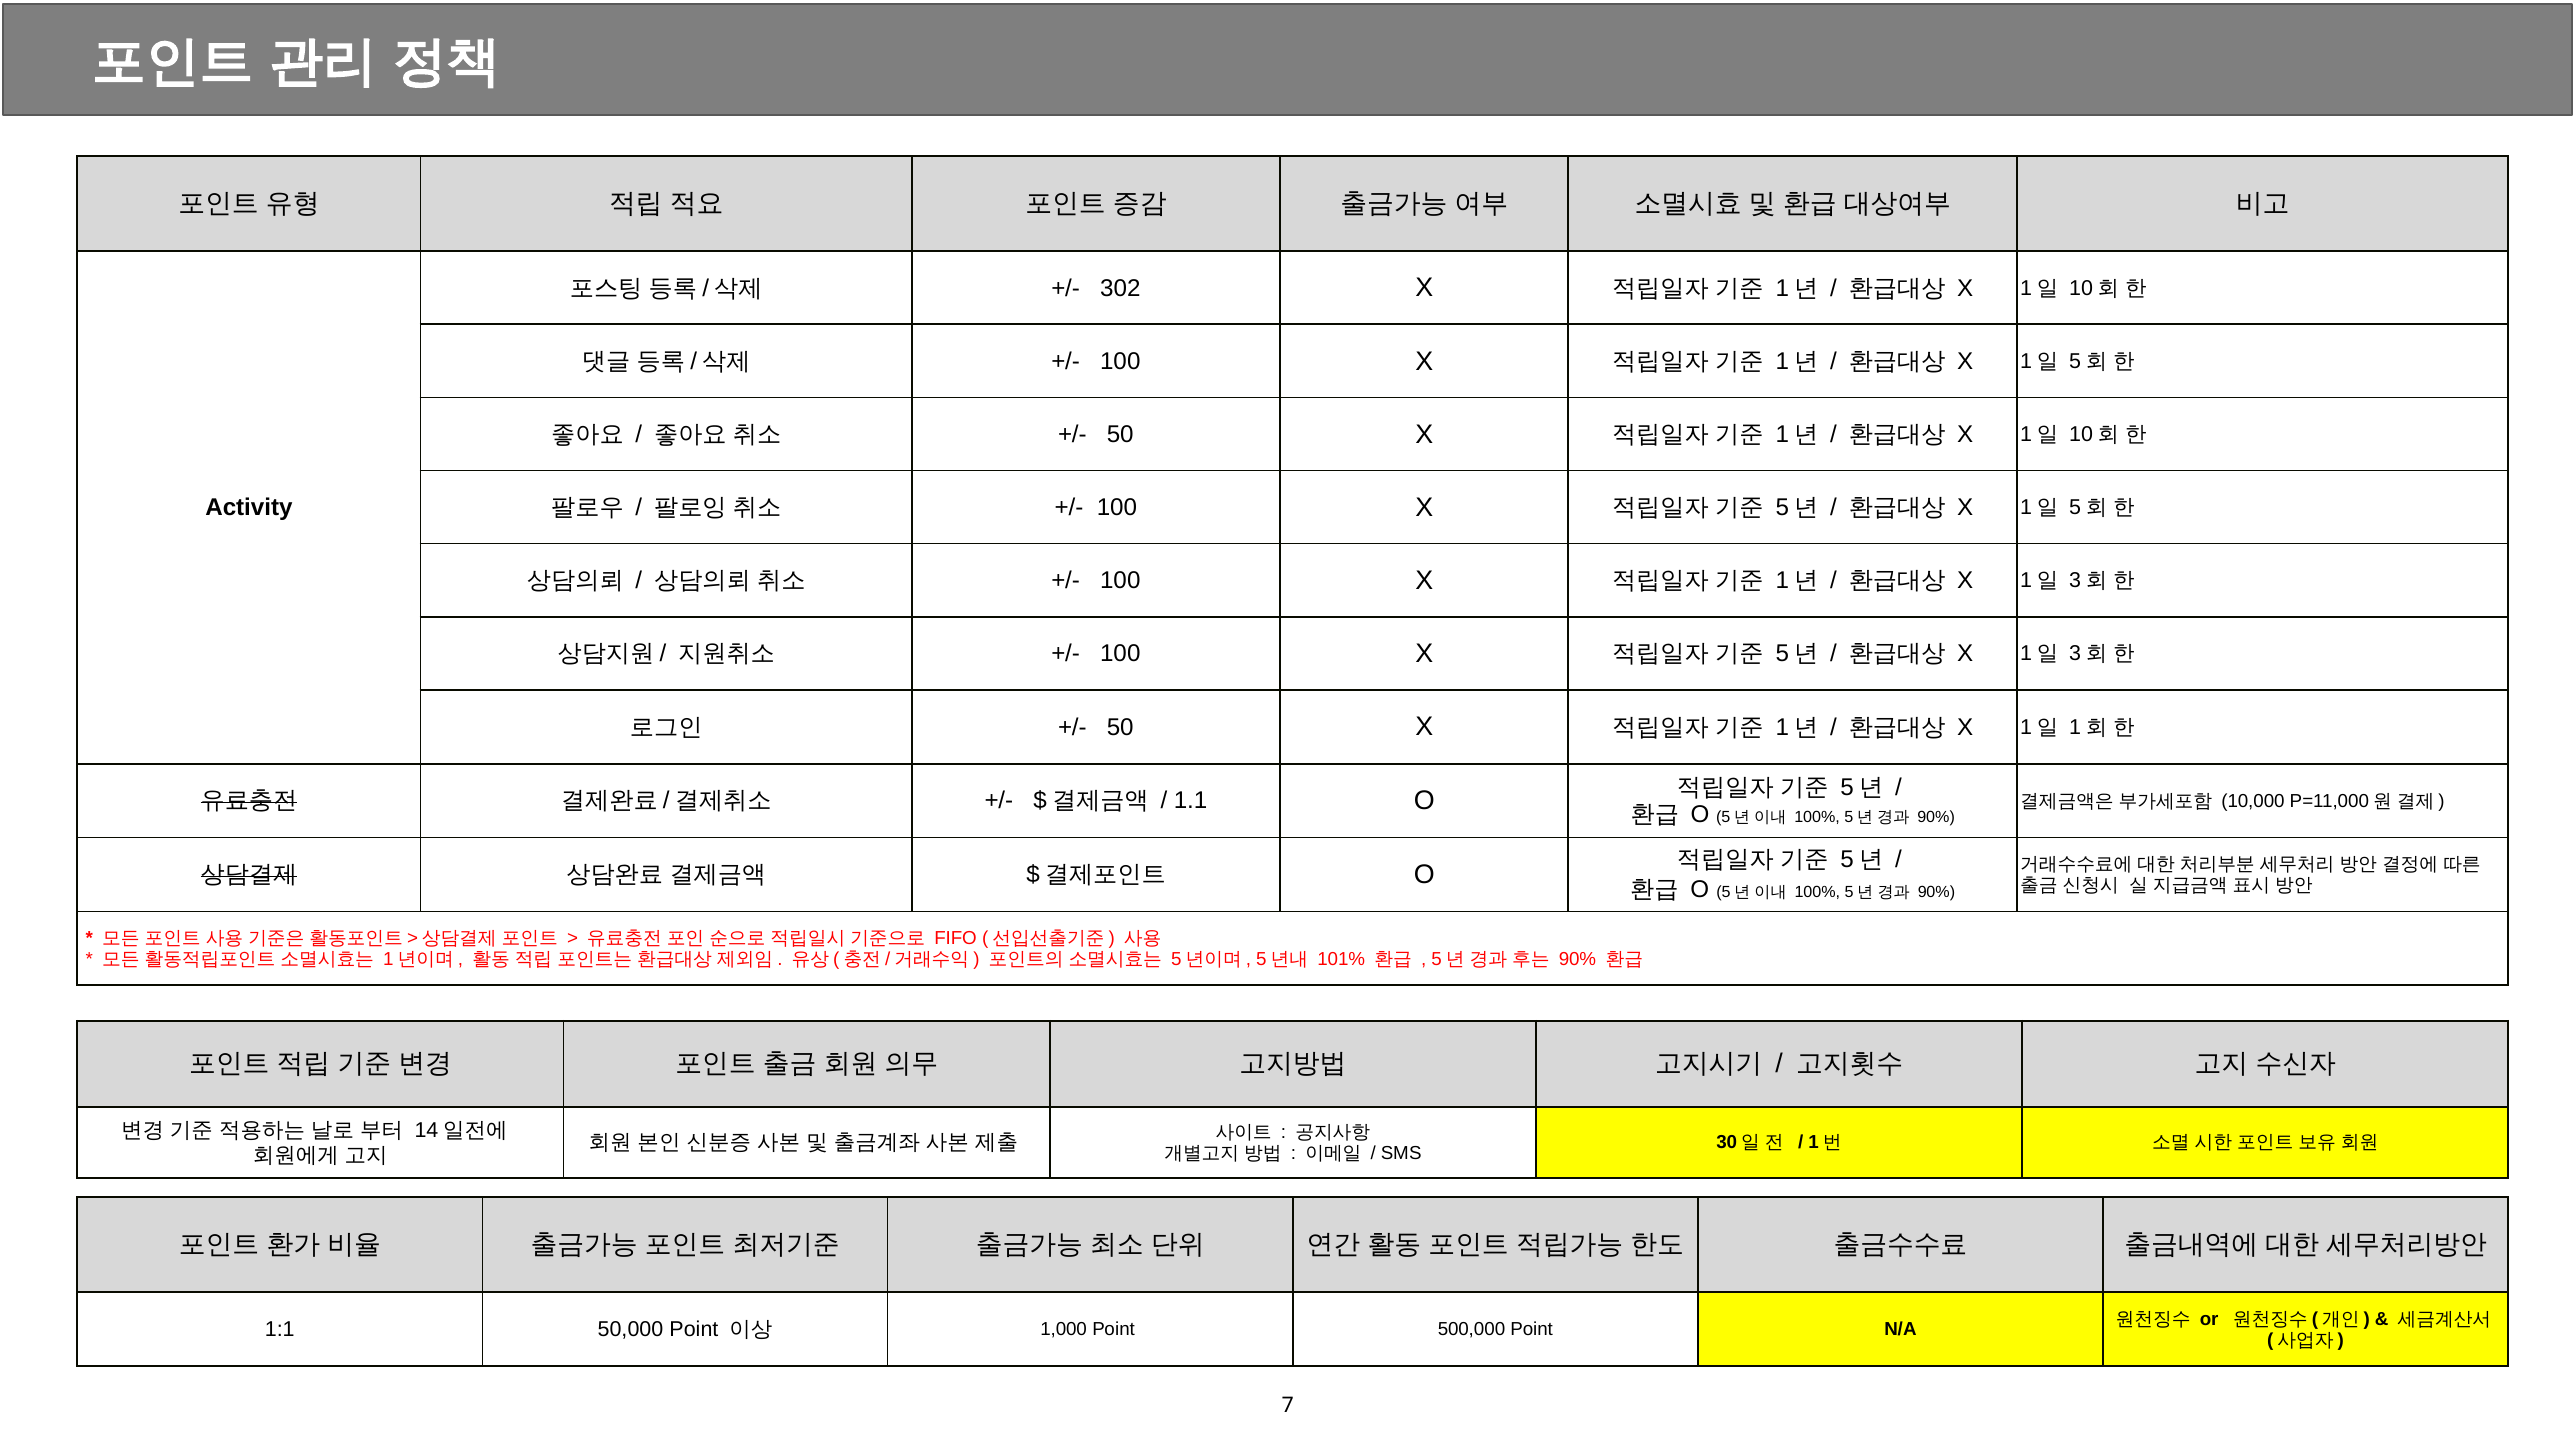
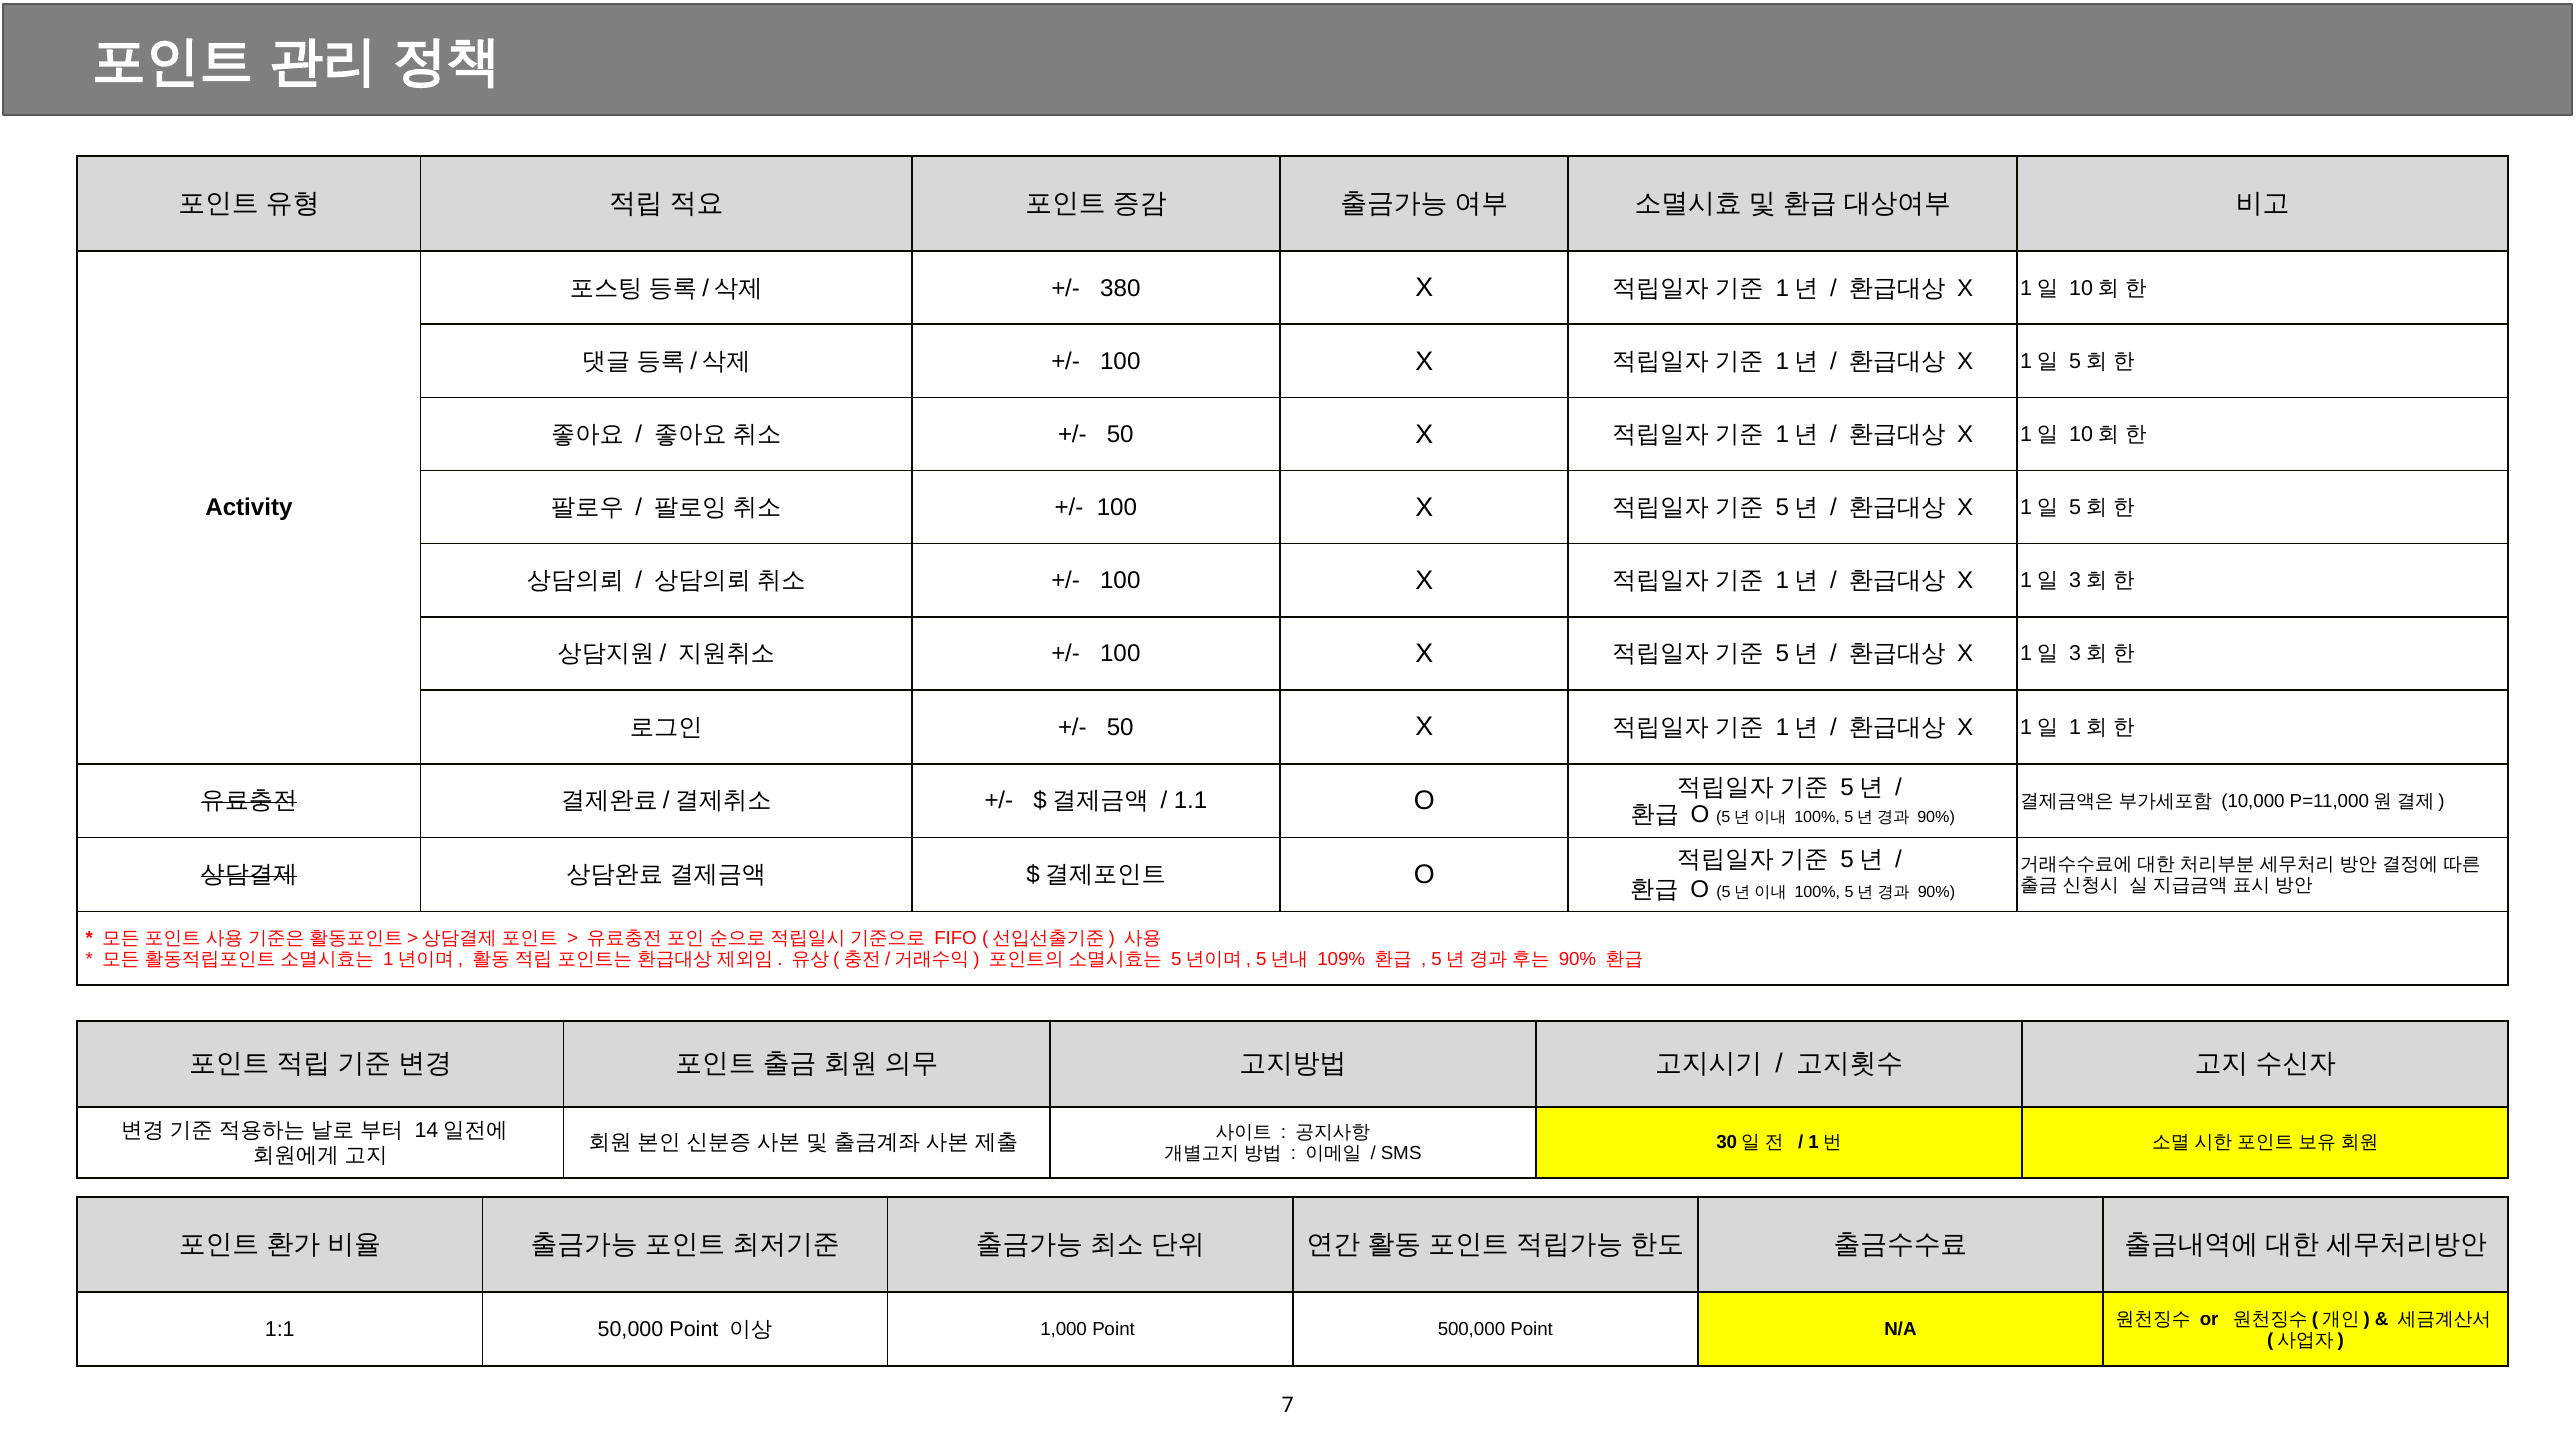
302: 302 -> 380
101%: 101% -> 109%
